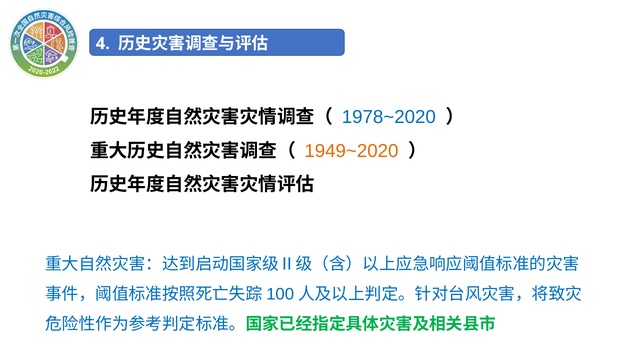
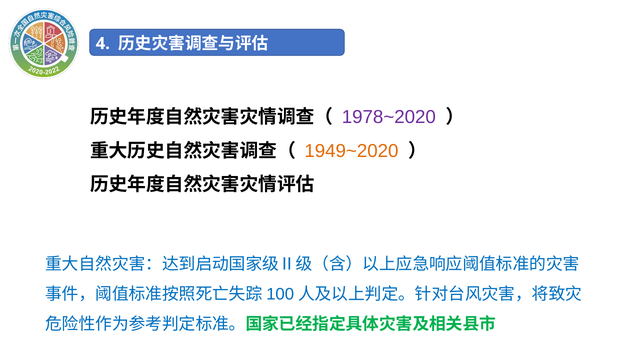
1978~2020 colour: blue -> purple
